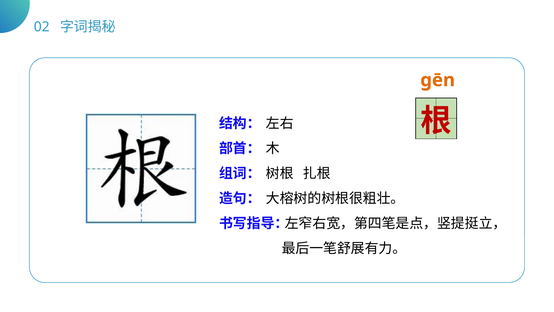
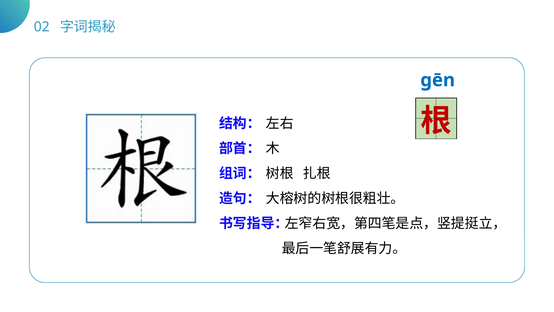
ɡēn colour: orange -> blue
